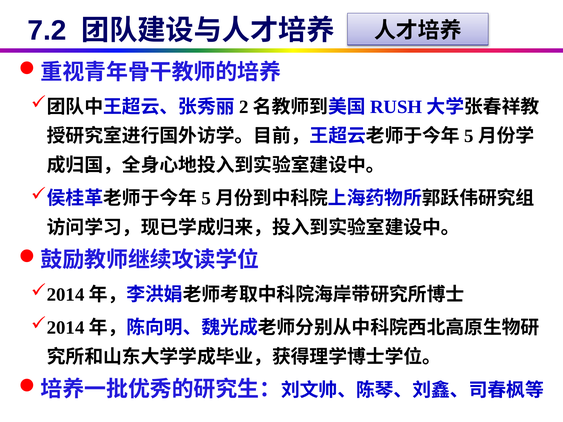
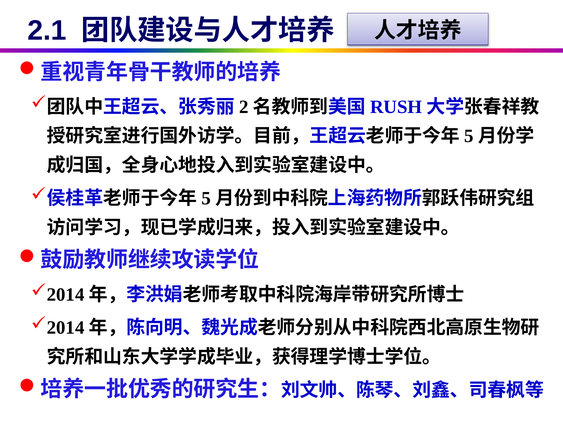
7.2: 7.2 -> 2.1
